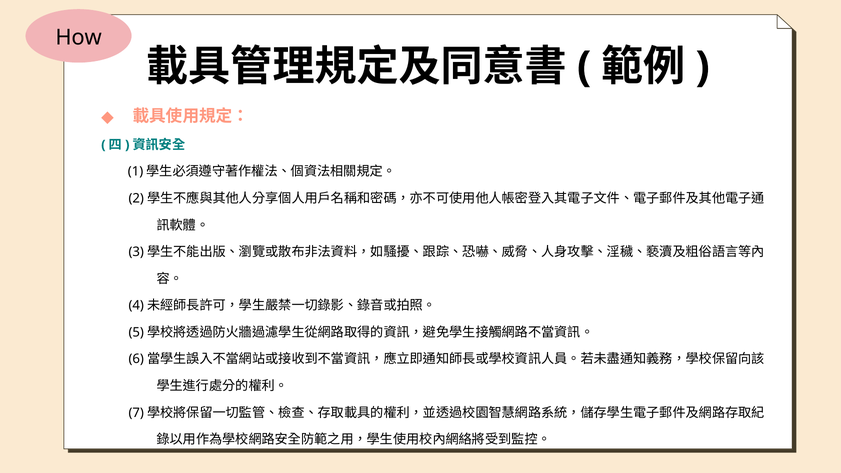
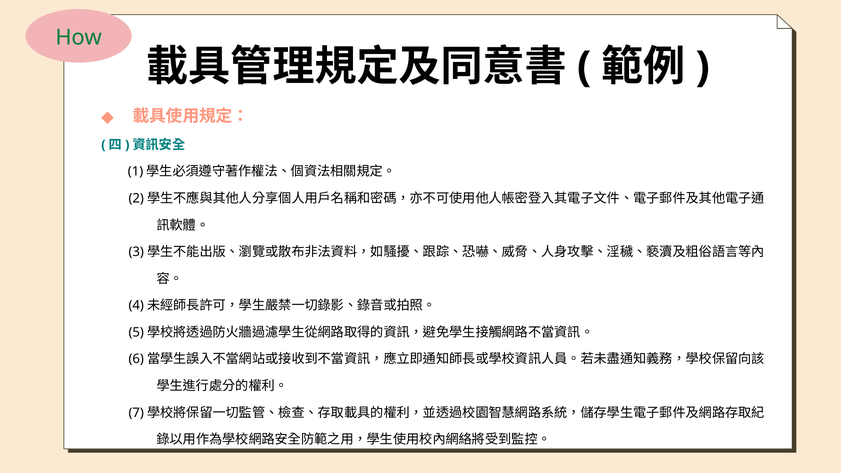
How colour: black -> green
